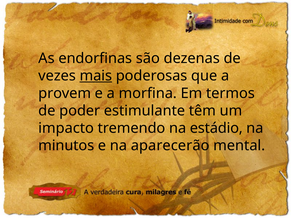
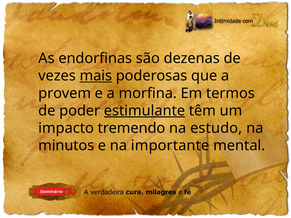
estimulante underline: none -> present
estádio: estádio -> estudo
aparecerão: aparecerão -> importante
